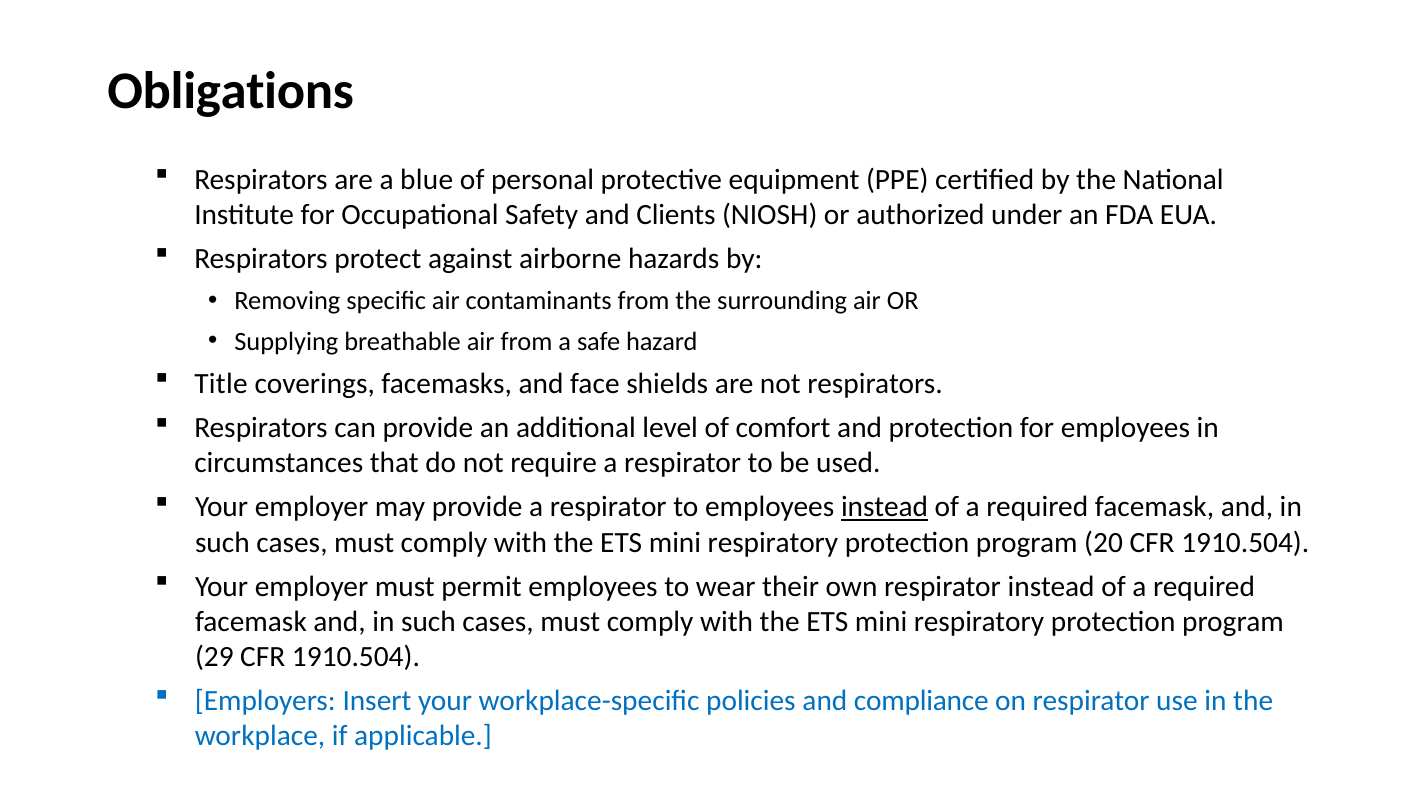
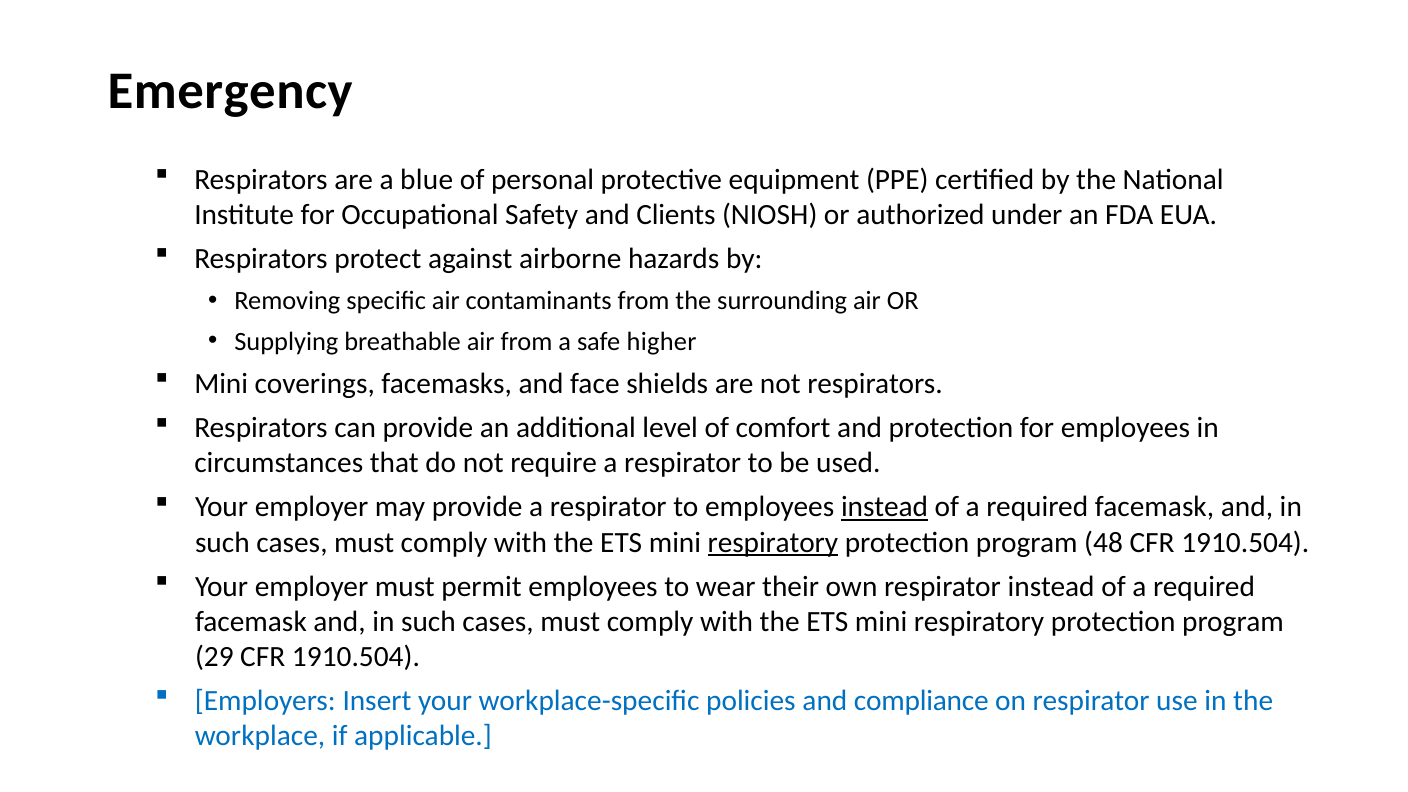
Obligations: Obligations -> Emergency
hazard: hazard -> higher
Title at (221, 384): Title -> Mini
respiratory at (773, 543) underline: none -> present
20: 20 -> 48
